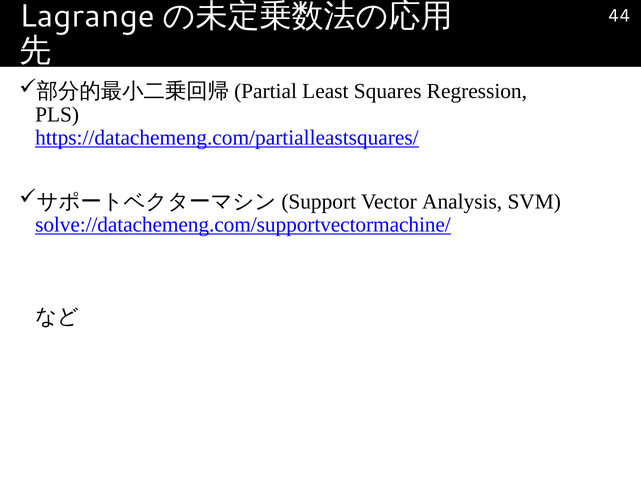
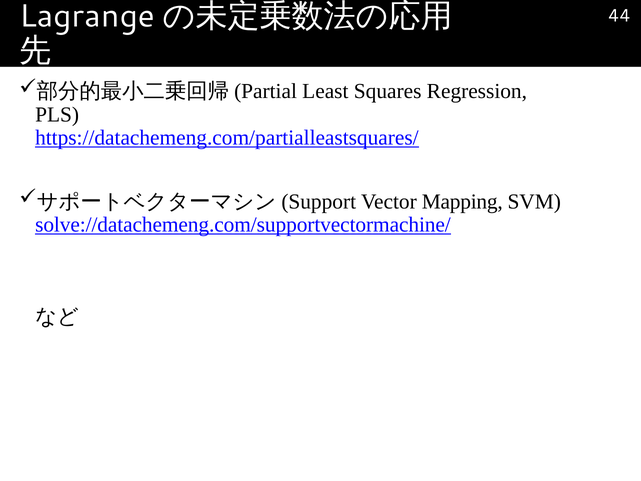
Analysis: Analysis -> Mapping
